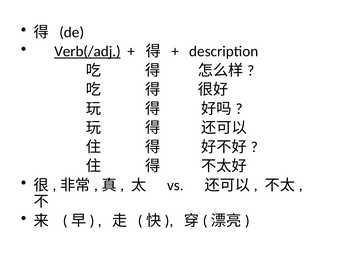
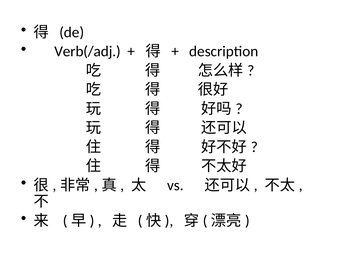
Verb(/adj underline: present -> none
